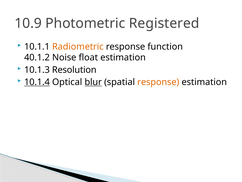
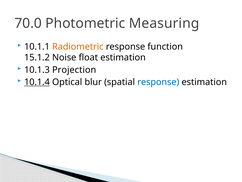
10.9: 10.9 -> 70.0
Registered: Registered -> Measuring
40.1.2: 40.1.2 -> 15.1.2
Resolution: Resolution -> Projection
blur underline: present -> none
response at (158, 82) colour: orange -> blue
